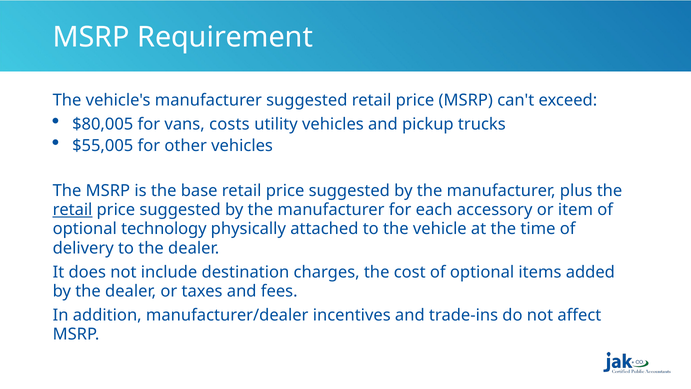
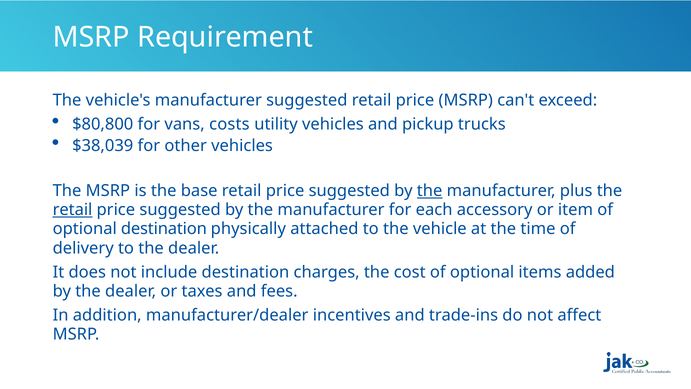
$80,005: $80,005 -> $80,800
$55,005: $55,005 -> $38,039
the at (430, 191) underline: none -> present
optional technology: technology -> destination
